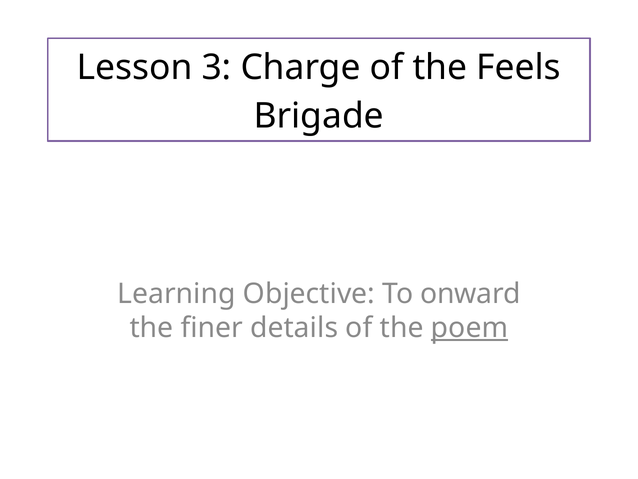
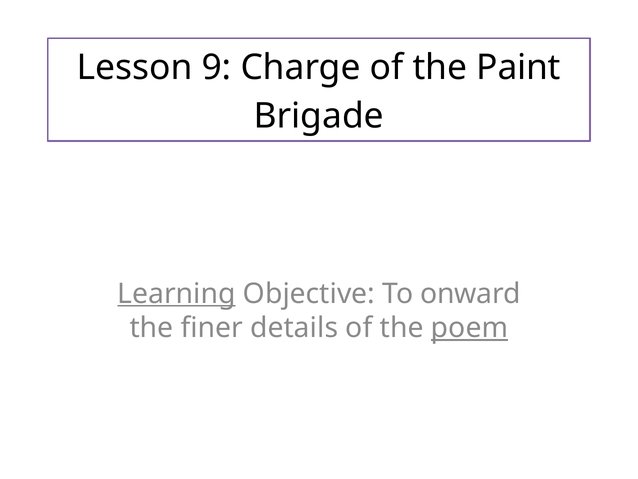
3: 3 -> 9
Feels: Feels -> Paint
Learning underline: none -> present
